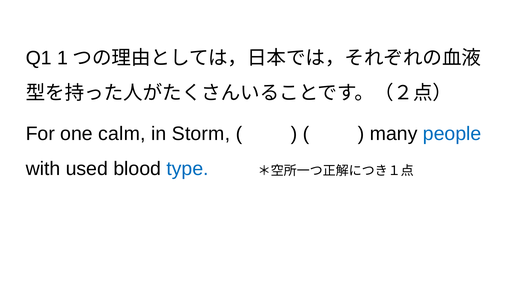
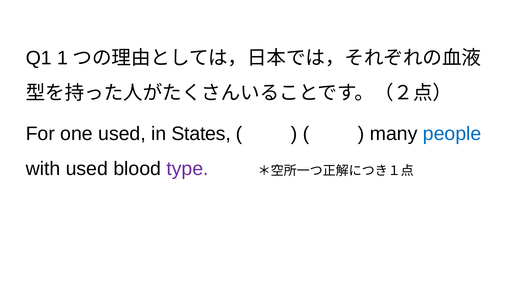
one calm: calm -> used
Storm: Storm -> States
type colour: blue -> purple
